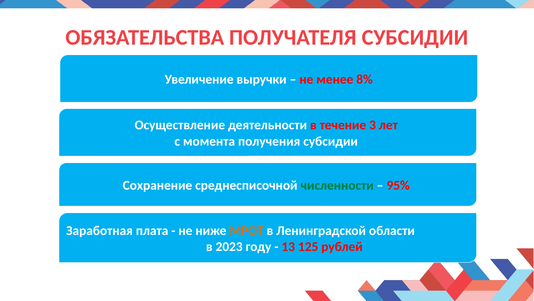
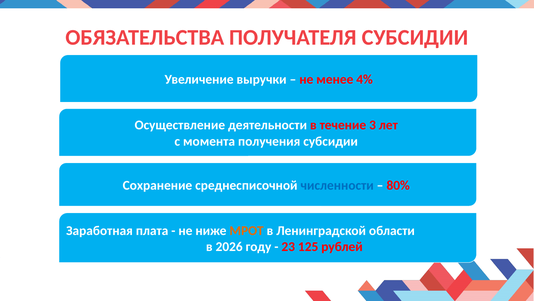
8%: 8% -> 4%
численности colour: green -> blue
95%: 95% -> 80%
2023: 2023 -> 2026
13: 13 -> 23
